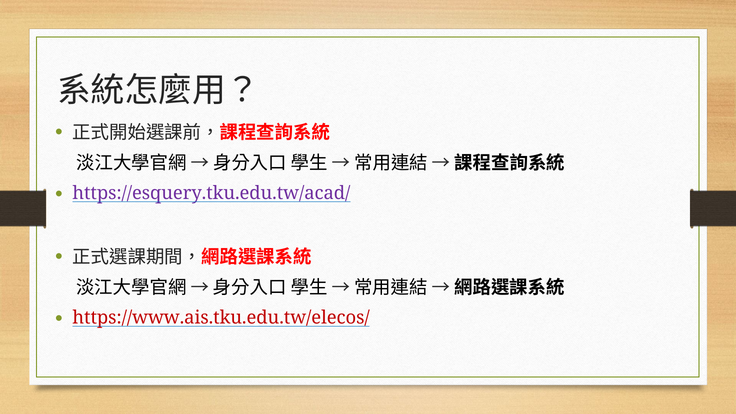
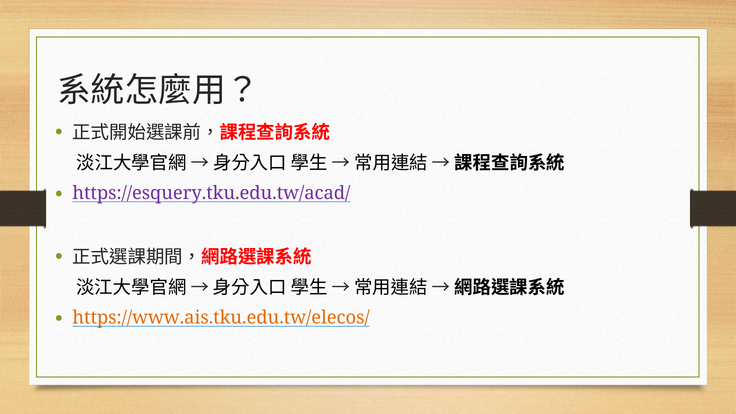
https://www.ais.tku.edu.tw/elecos/ colour: red -> orange
